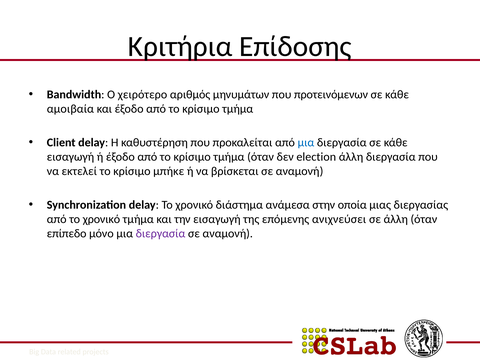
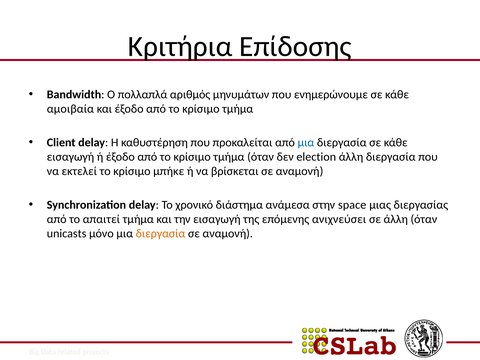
χειρότερο: χειρότερο -> πολλαπλά
προτεινόμενων: προτεινόμενων -> ενημερώνουμε
οποία: οποία -> space
από το χρονικό: χρονικό -> απαιτεί
επίπεδο: επίπεδο -> unicasts
διεργασία at (161, 234) colour: purple -> orange
